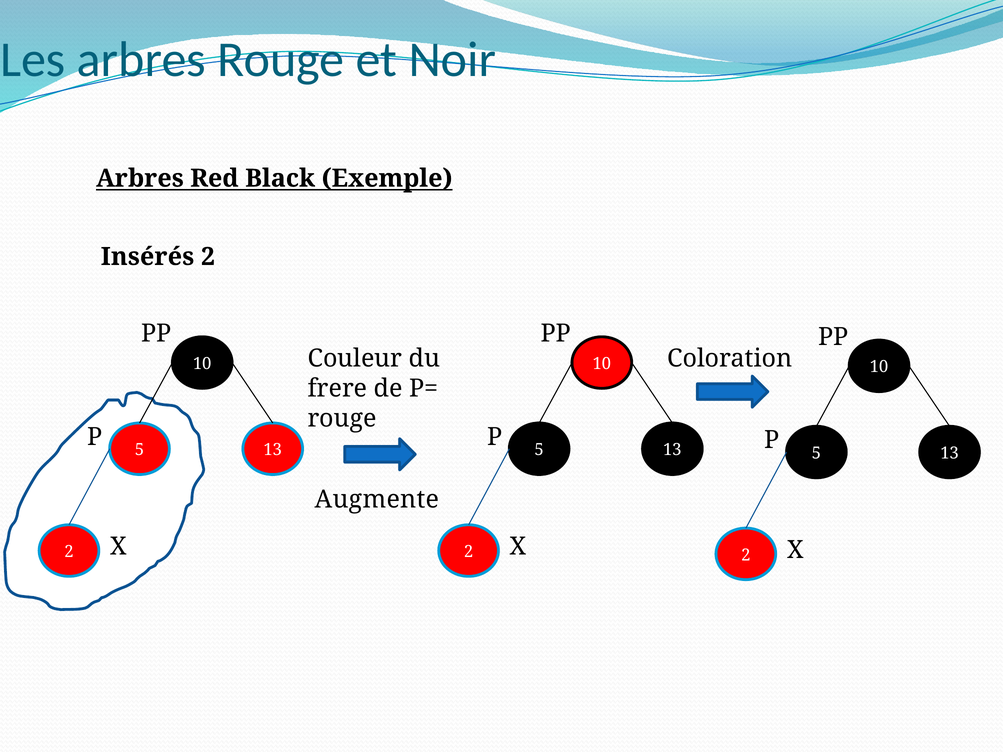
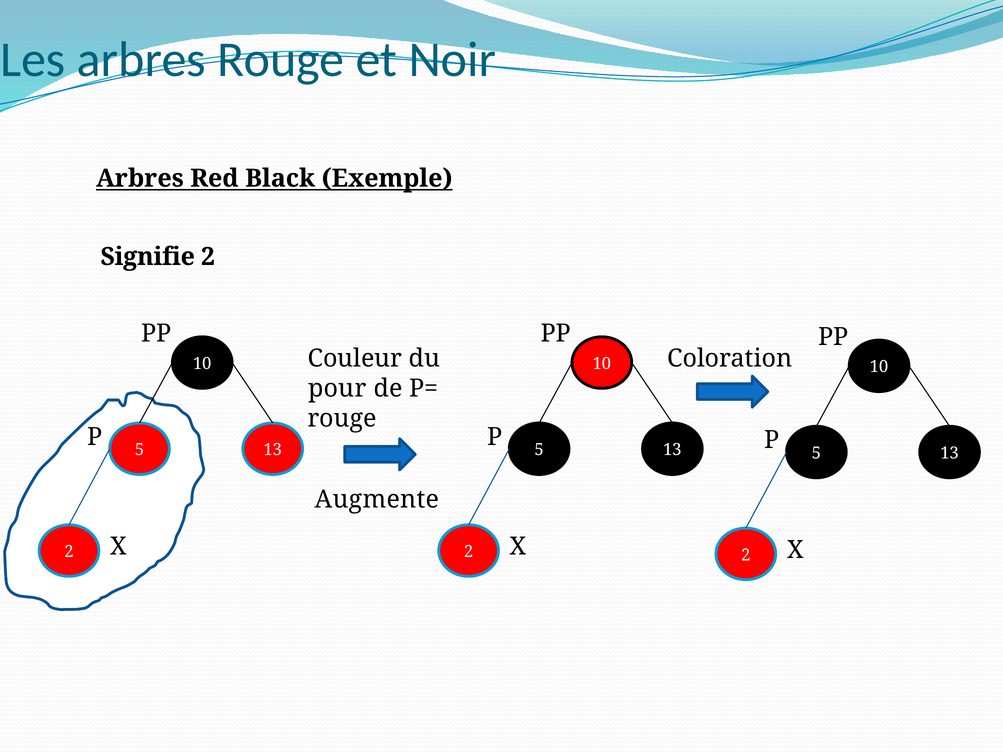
Insérés: Insérés -> Signifie
frere: frere -> pour
